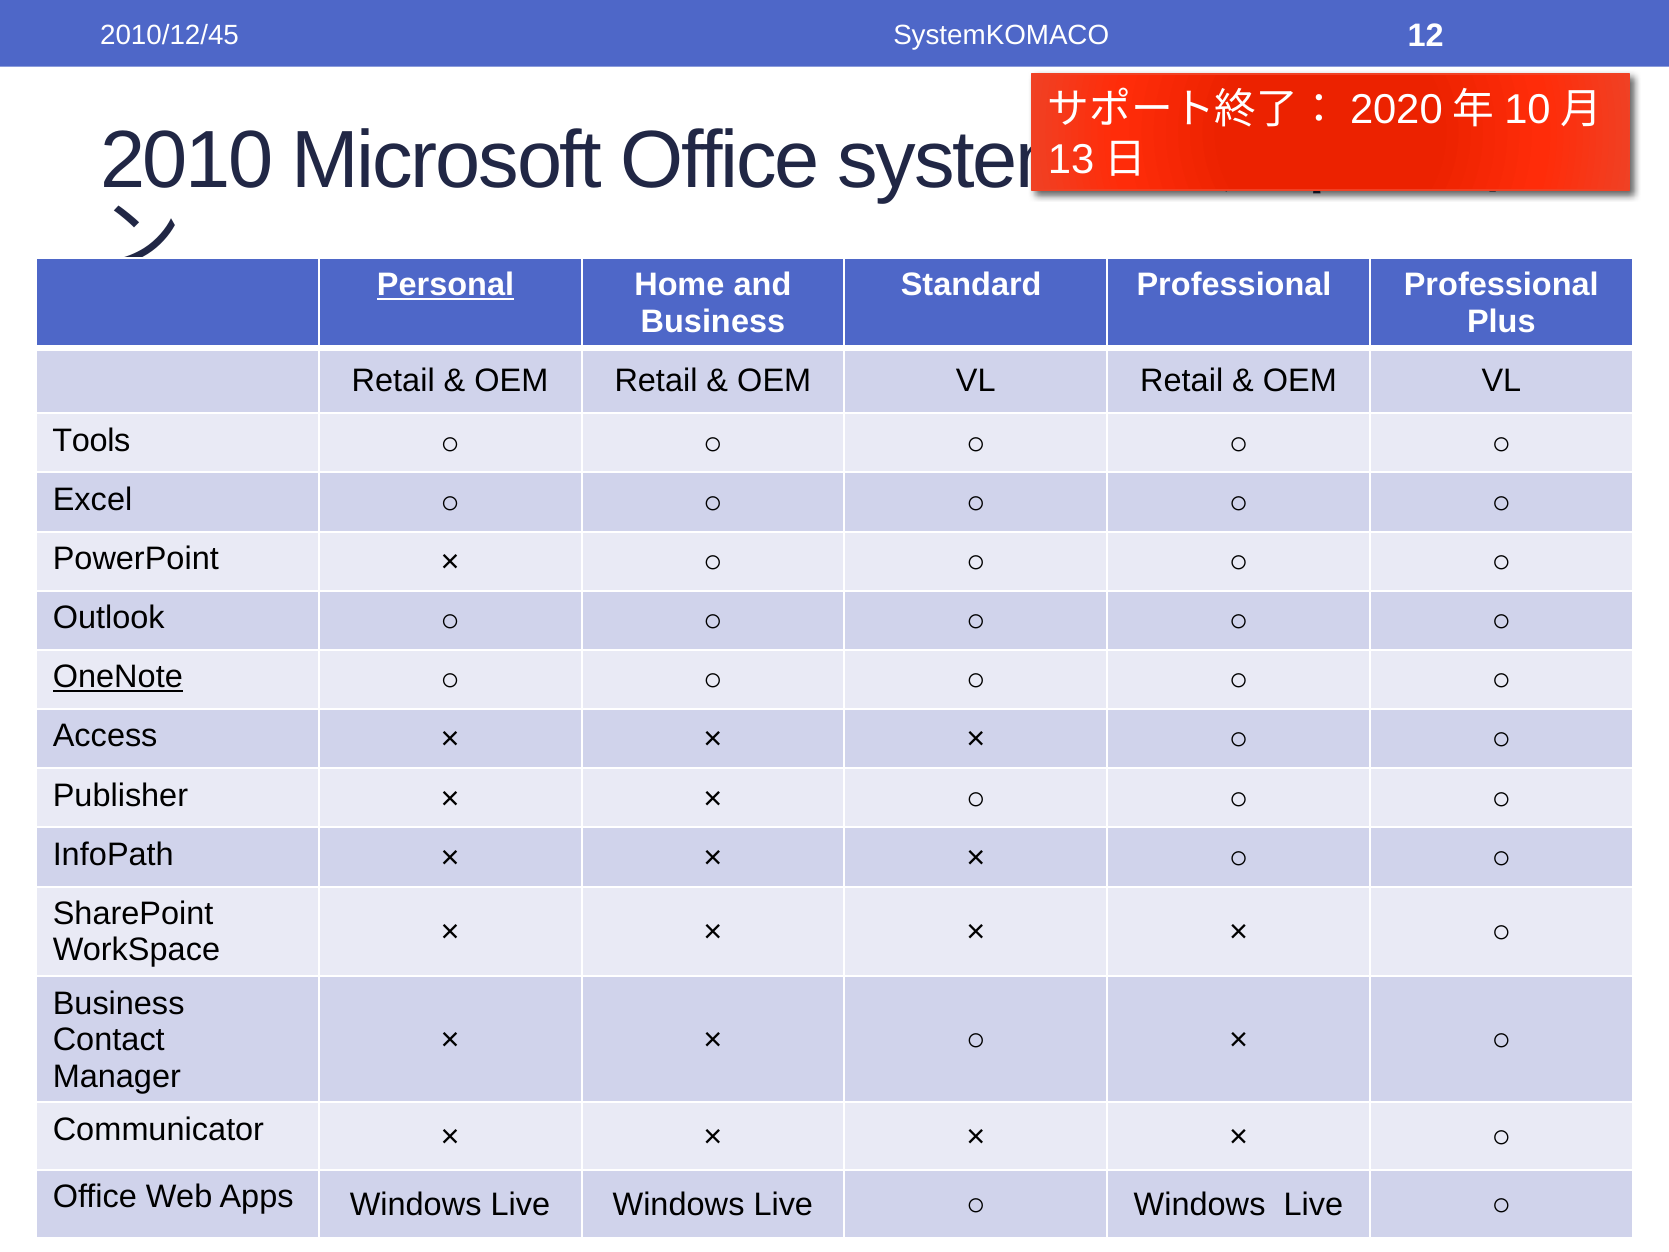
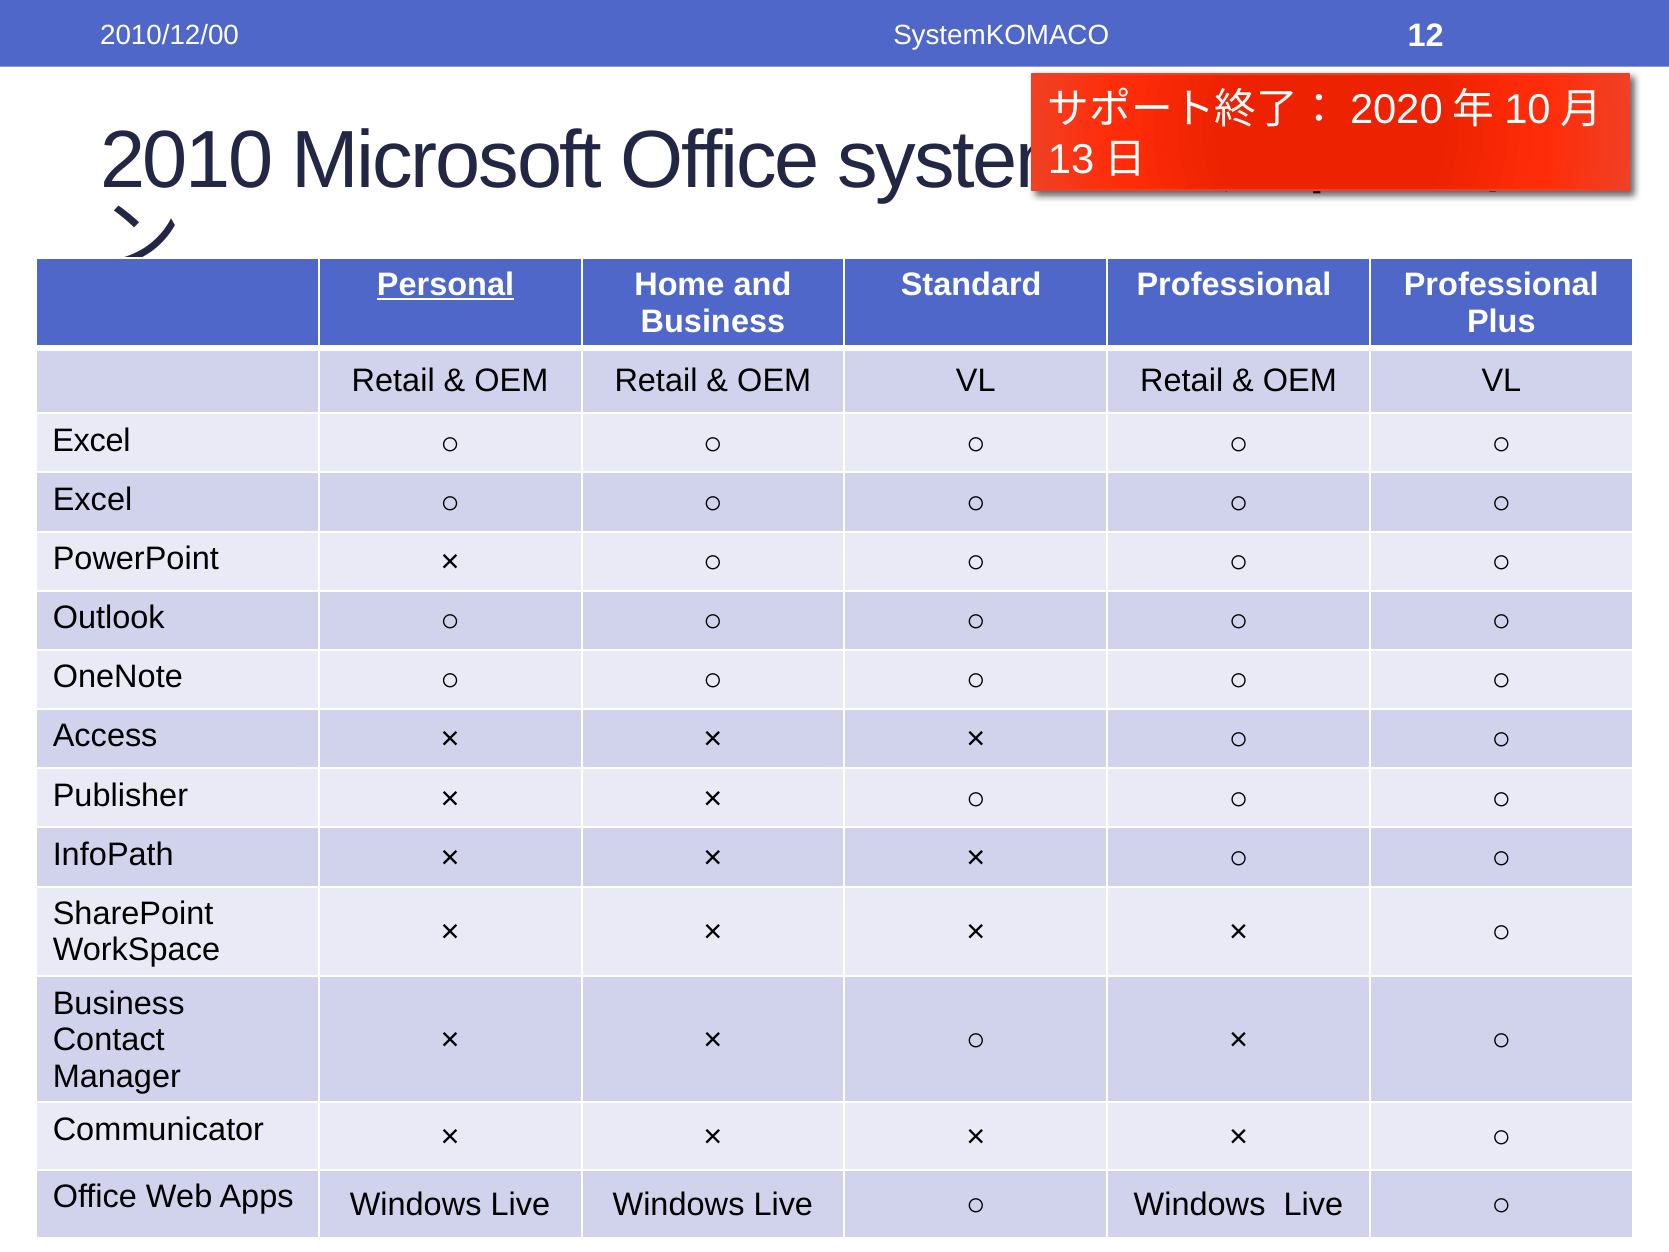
2010/12/45: 2010/12/45 -> 2010/12/00
Tools at (91, 440): Tools -> Excel
OneNote underline: present -> none
